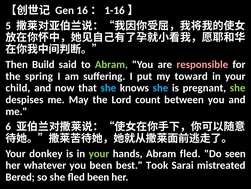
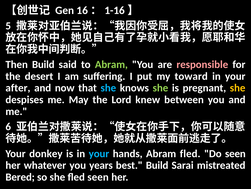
spring: spring -> desert
child: child -> after
she at (160, 88) colour: light blue -> light green
she at (238, 88) colour: light green -> yellow
count: count -> knew
your at (99, 153) colour: light green -> light blue
you been: been -> years
best Took: Took -> Build
fled been: been -> seen
